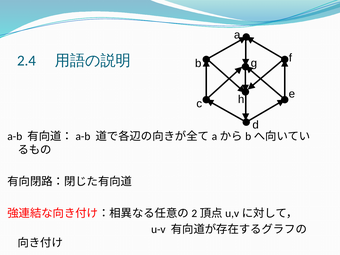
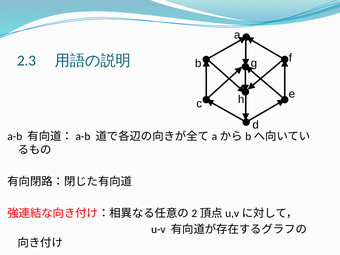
2.4: 2.4 -> 2.3
